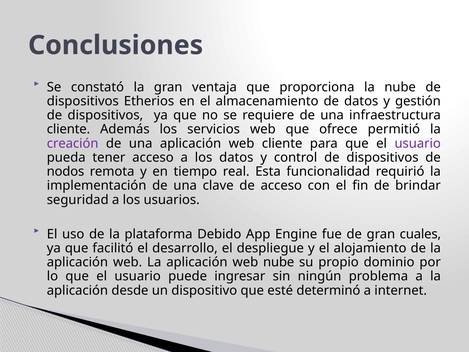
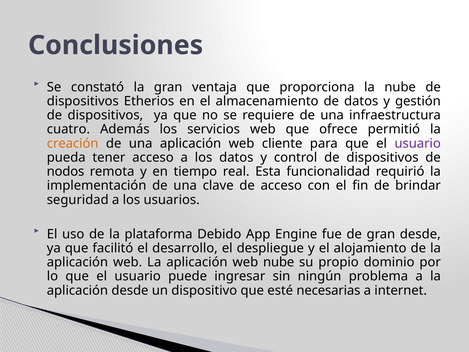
cliente at (68, 129): cliente -> cuatro
creación colour: purple -> orange
gran cuales: cuales -> desde
determinó: determinó -> necesarias
